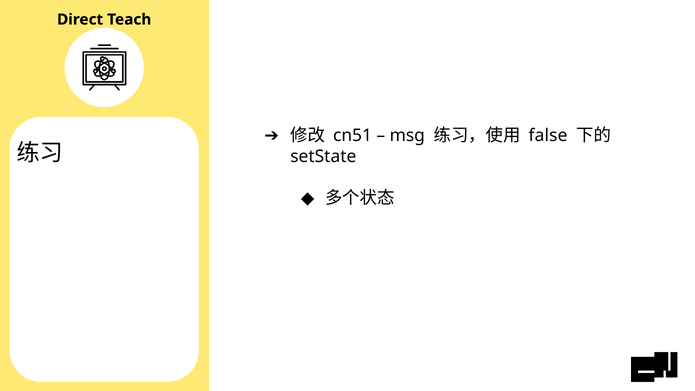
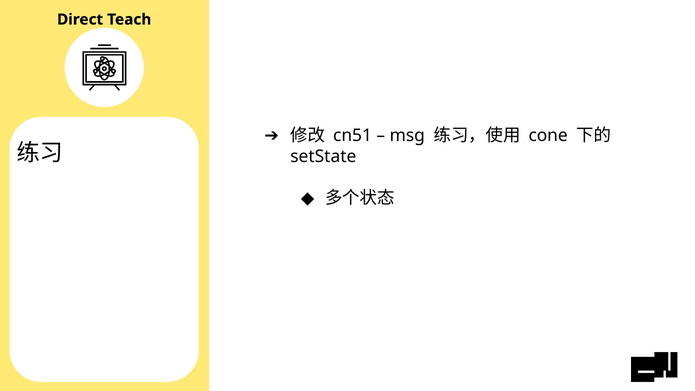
false: false -> cone
